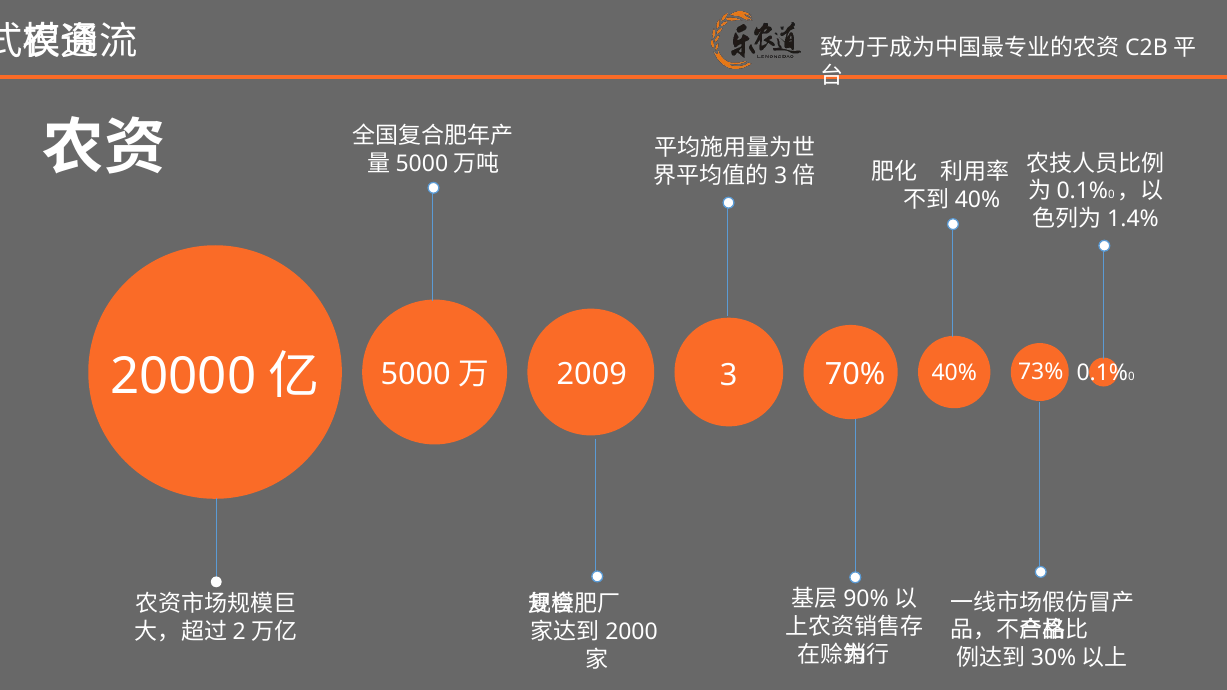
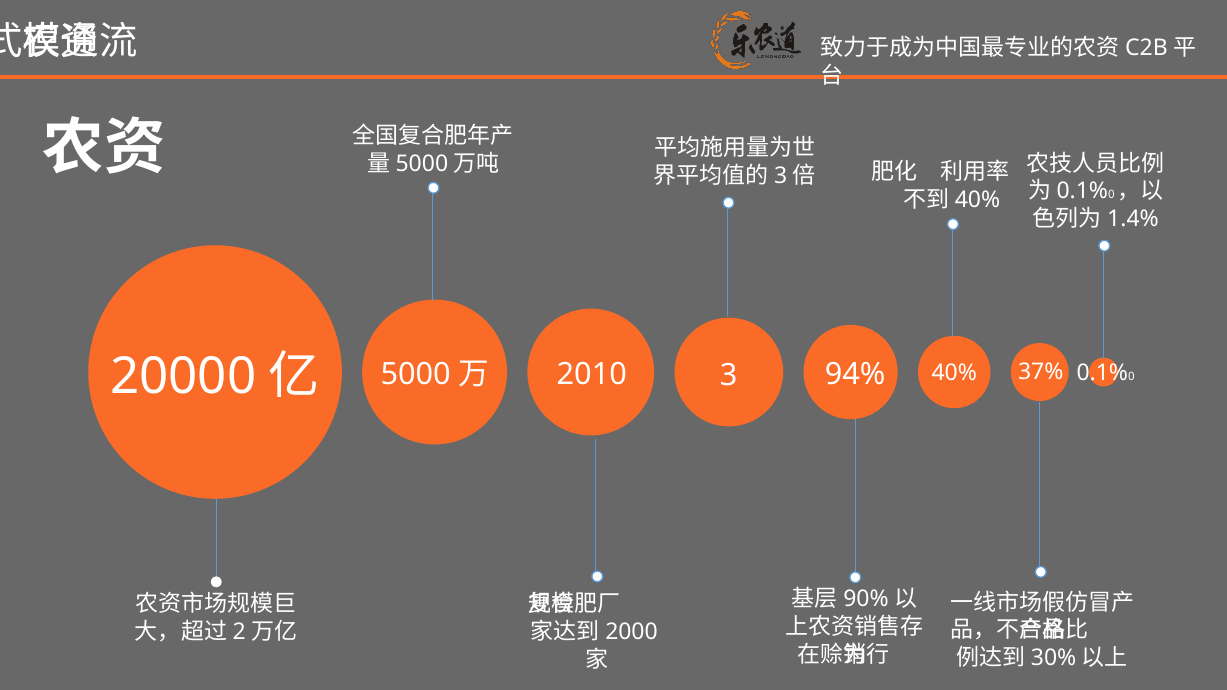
2009: 2009 -> 2010
70%: 70% -> 94%
73%: 73% -> 37%
